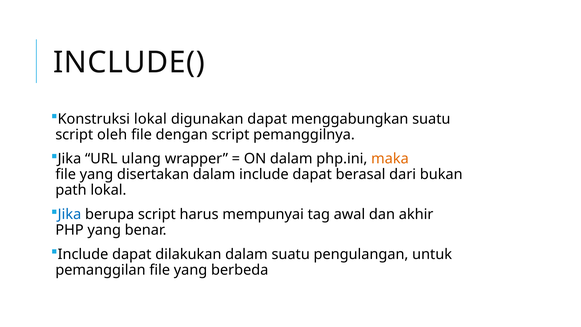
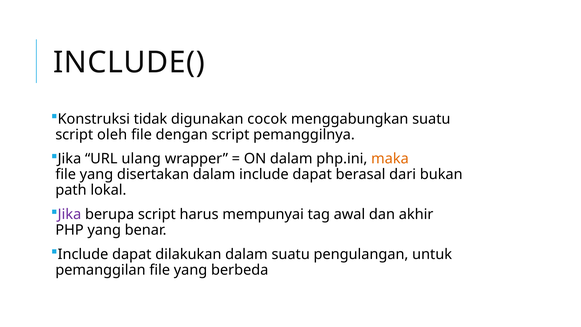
Konstruksi lokal: lokal -> tidak
digunakan dapat: dapat -> cocok
Jika at (69, 214) colour: blue -> purple
